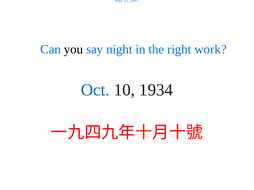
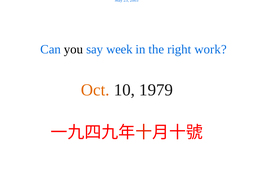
night: night -> week
Oct colour: blue -> orange
1934: 1934 -> 1979
